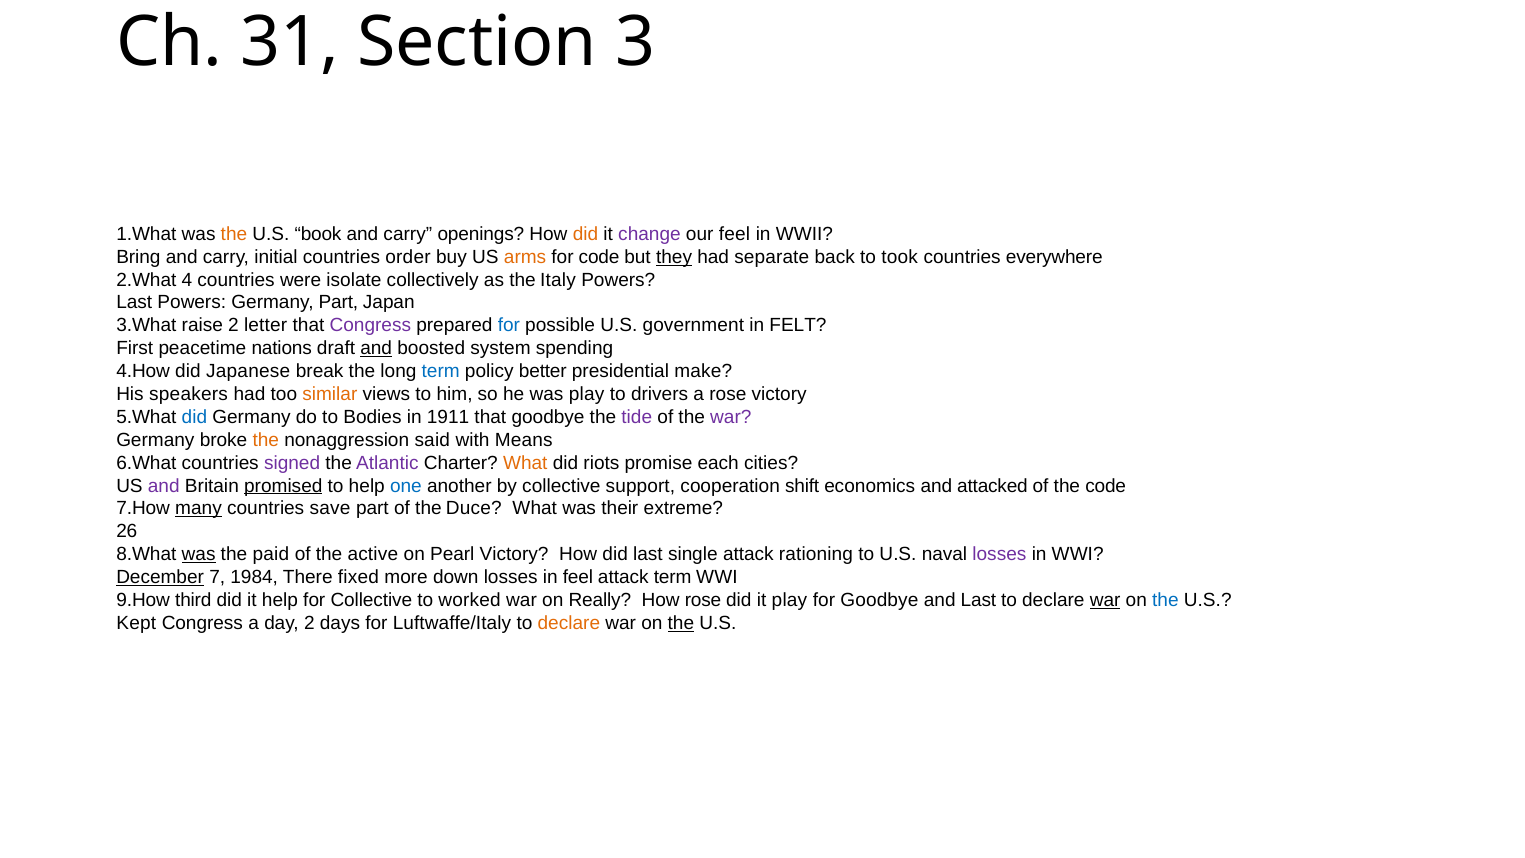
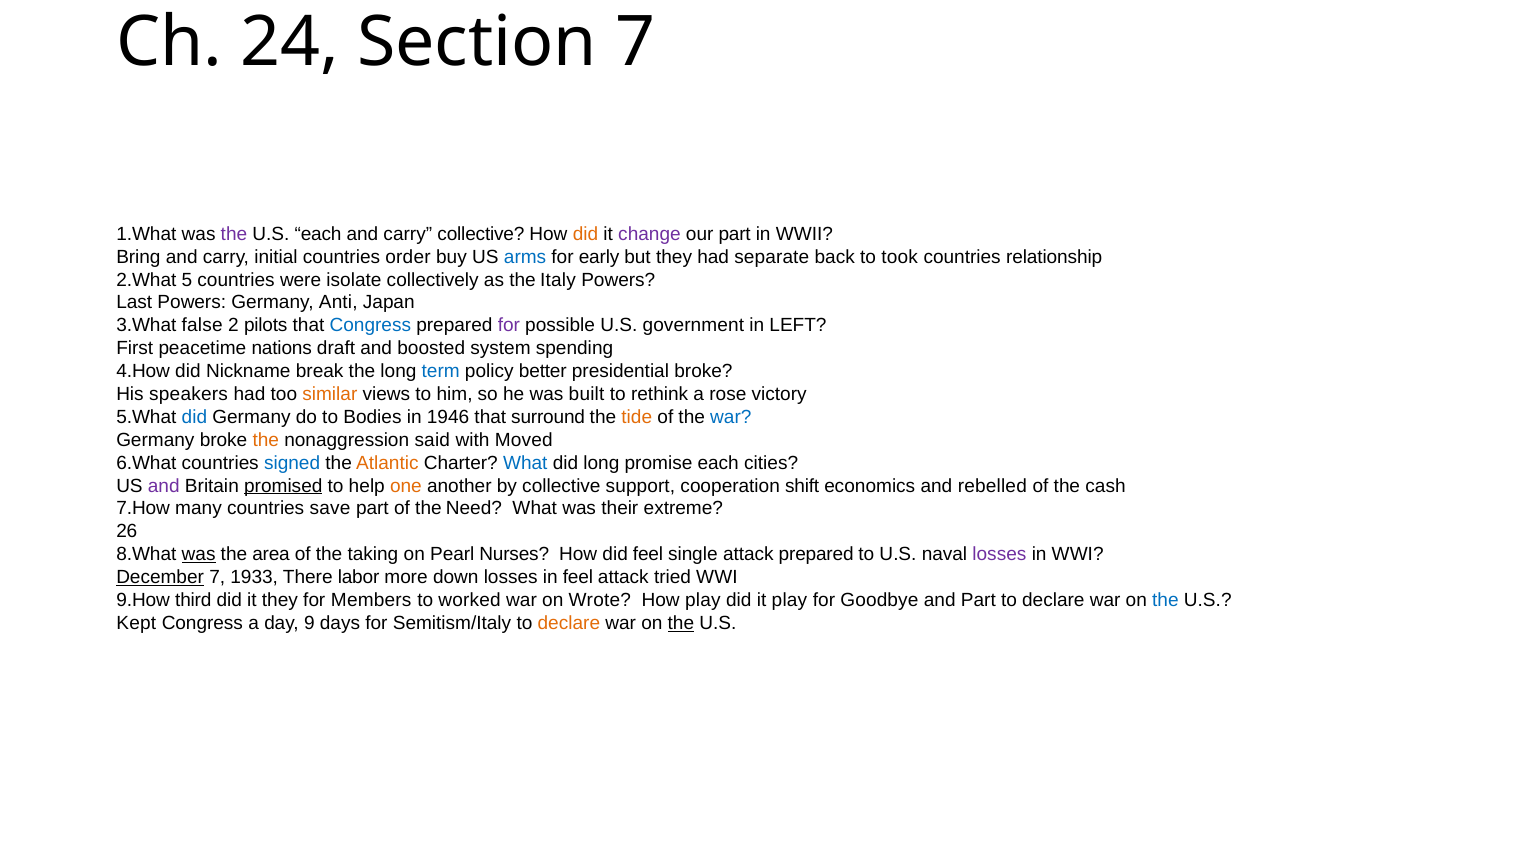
31: 31 -> 24
Section 3: 3 -> 7
the at (234, 234) colour: orange -> purple
U.S book: book -> each
carry openings: openings -> collective
our feel: feel -> part
arms colour: orange -> blue
for code: code -> early
they at (674, 257) underline: present -> none
everywhere: everywhere -> relationship
4: 4 -> 5
Germany Part: Part -> Anti
raise: raise -> false
letter: letter -> pilots
Congress at (370, 325) colour: purple -> blue
for at (509, 325) colour: blue -> purple
FELT: FELT -> LEFT
and at (376, 348) underline: present -> none
Japanese: Japanese -> Nickname
presidential make: make -> broke
was play: play -> built
drivers: drivers -> rethink
1911: 1911 -> 1946
that goodbye: goodbye -> surround
tide colour: purple -> orange
war at (731, 417) colour: purple -> blue
Means: Means -> Moved
signed colour: purple -> blue
Atlantic colour: purple -> orange
What at (525, 463) colour: orange -> blue
did riots: riots -> long
one colour: blue -> orange
attacked: attacked -> rebelled
the code: code -> cash
many underline: present -> none
Duce: Duce -> Need
paid: paid -> area
active: active -> taking
Pearl Victory: Victory -> Nurses
did last: last -> feel
attack rationing: rationing -> prepared
1984: 1984 -> 1933
fixed: fixed -> labor
attack term: term -> tried
it help: help -> they
for Collective: Collective -> Members
Really: Really -> Wrote
How rose: rose -> play
and Last: Last -> Part
war at (1105, 600) underline: present -> none
day 2: 2 -> 9
Luftwaffe/Italy: Luftwaffe/Italy -> Semitism/Italy
